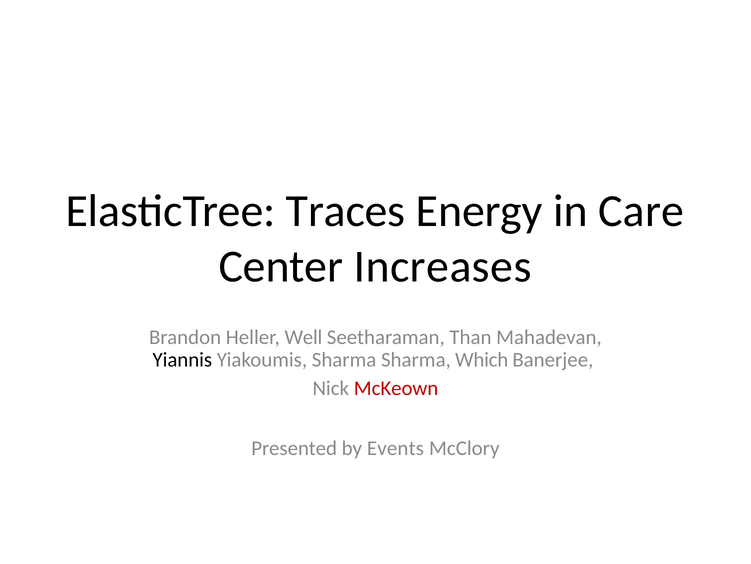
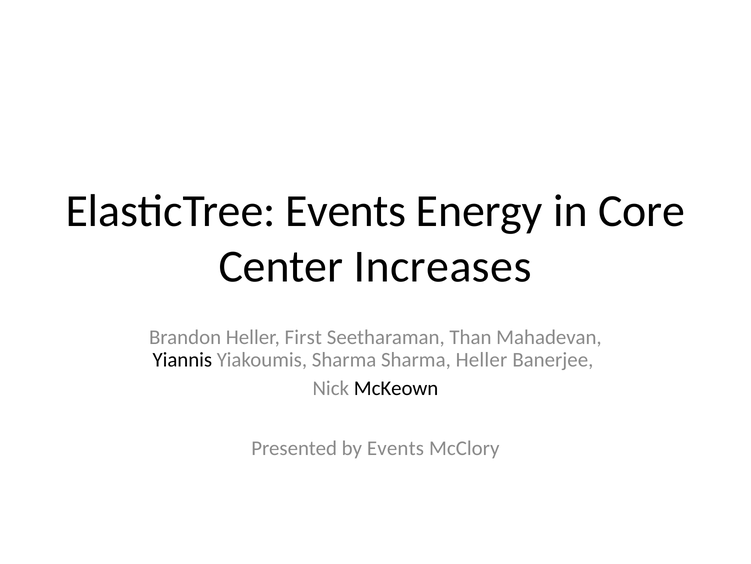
ElasticTree Traces: Traces -> Events
Care: Care -> Core
Well: Well -> First
Sharma Which: Which -> Heller
McKeown colour: red -> black
